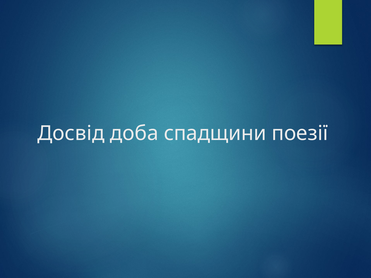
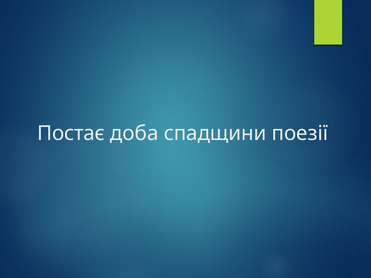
Досвід: Досвід -> Постає
